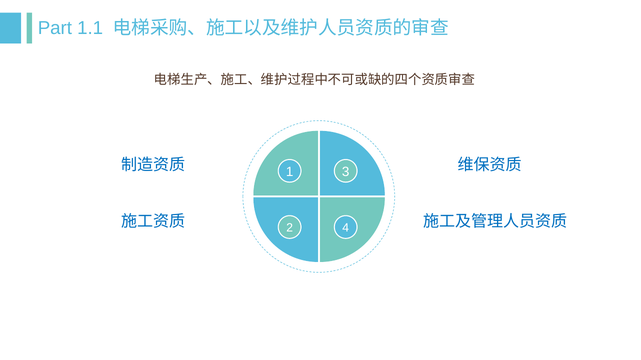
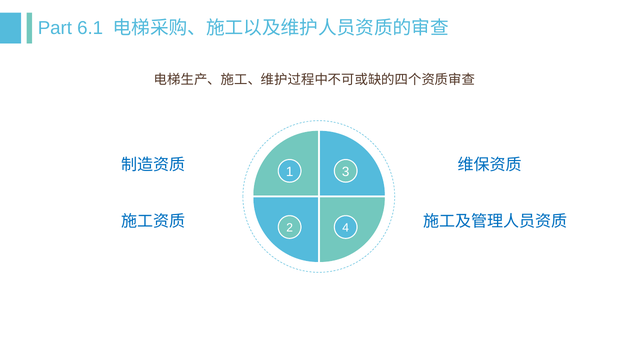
1.1: 1.1 -> 6.1
